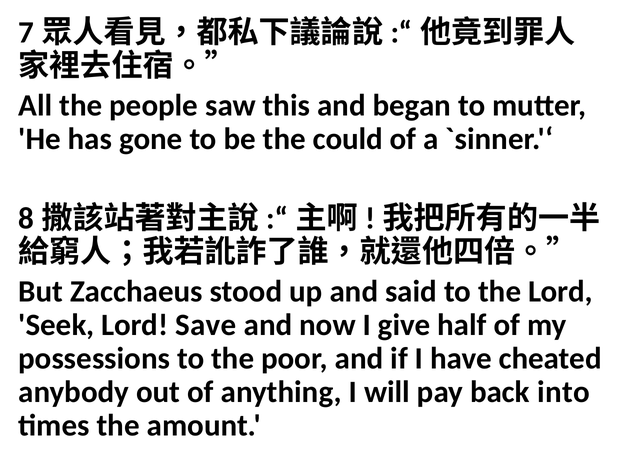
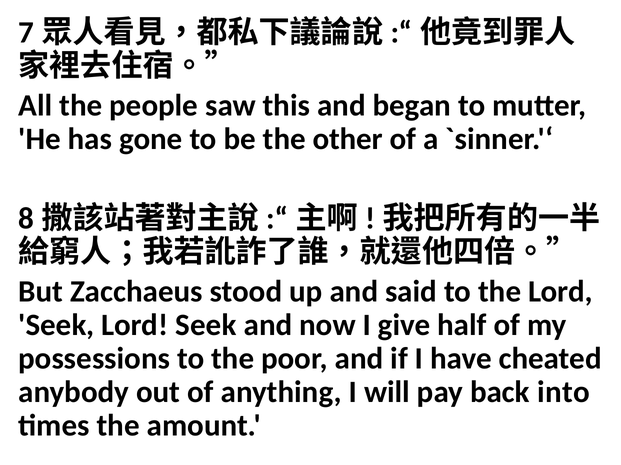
could: could -> other
Save at (206, 326): Save -> Seek
